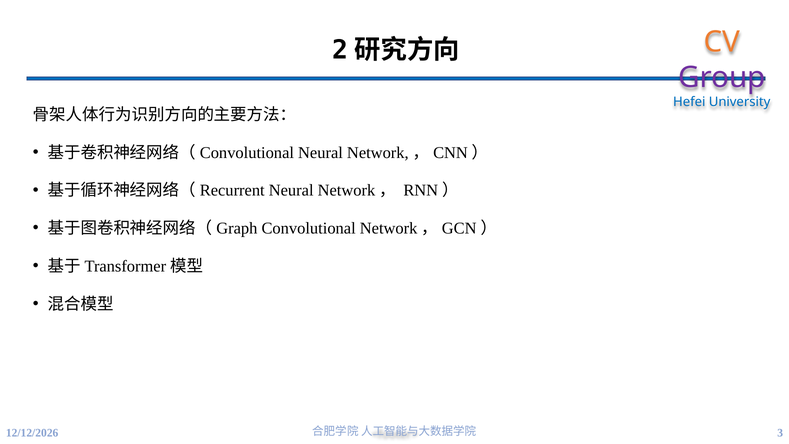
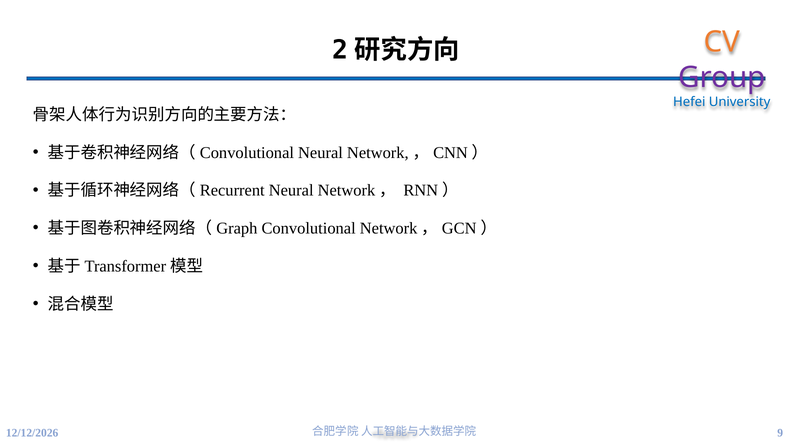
3: 3 -> 9
